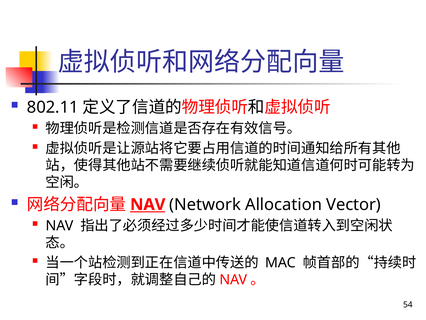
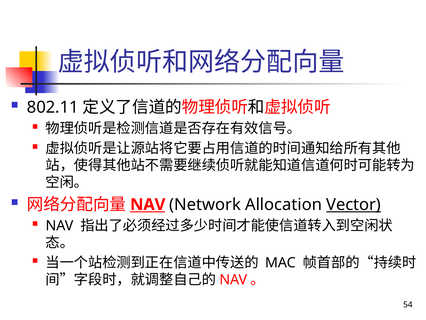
Vector underline: none -> present
